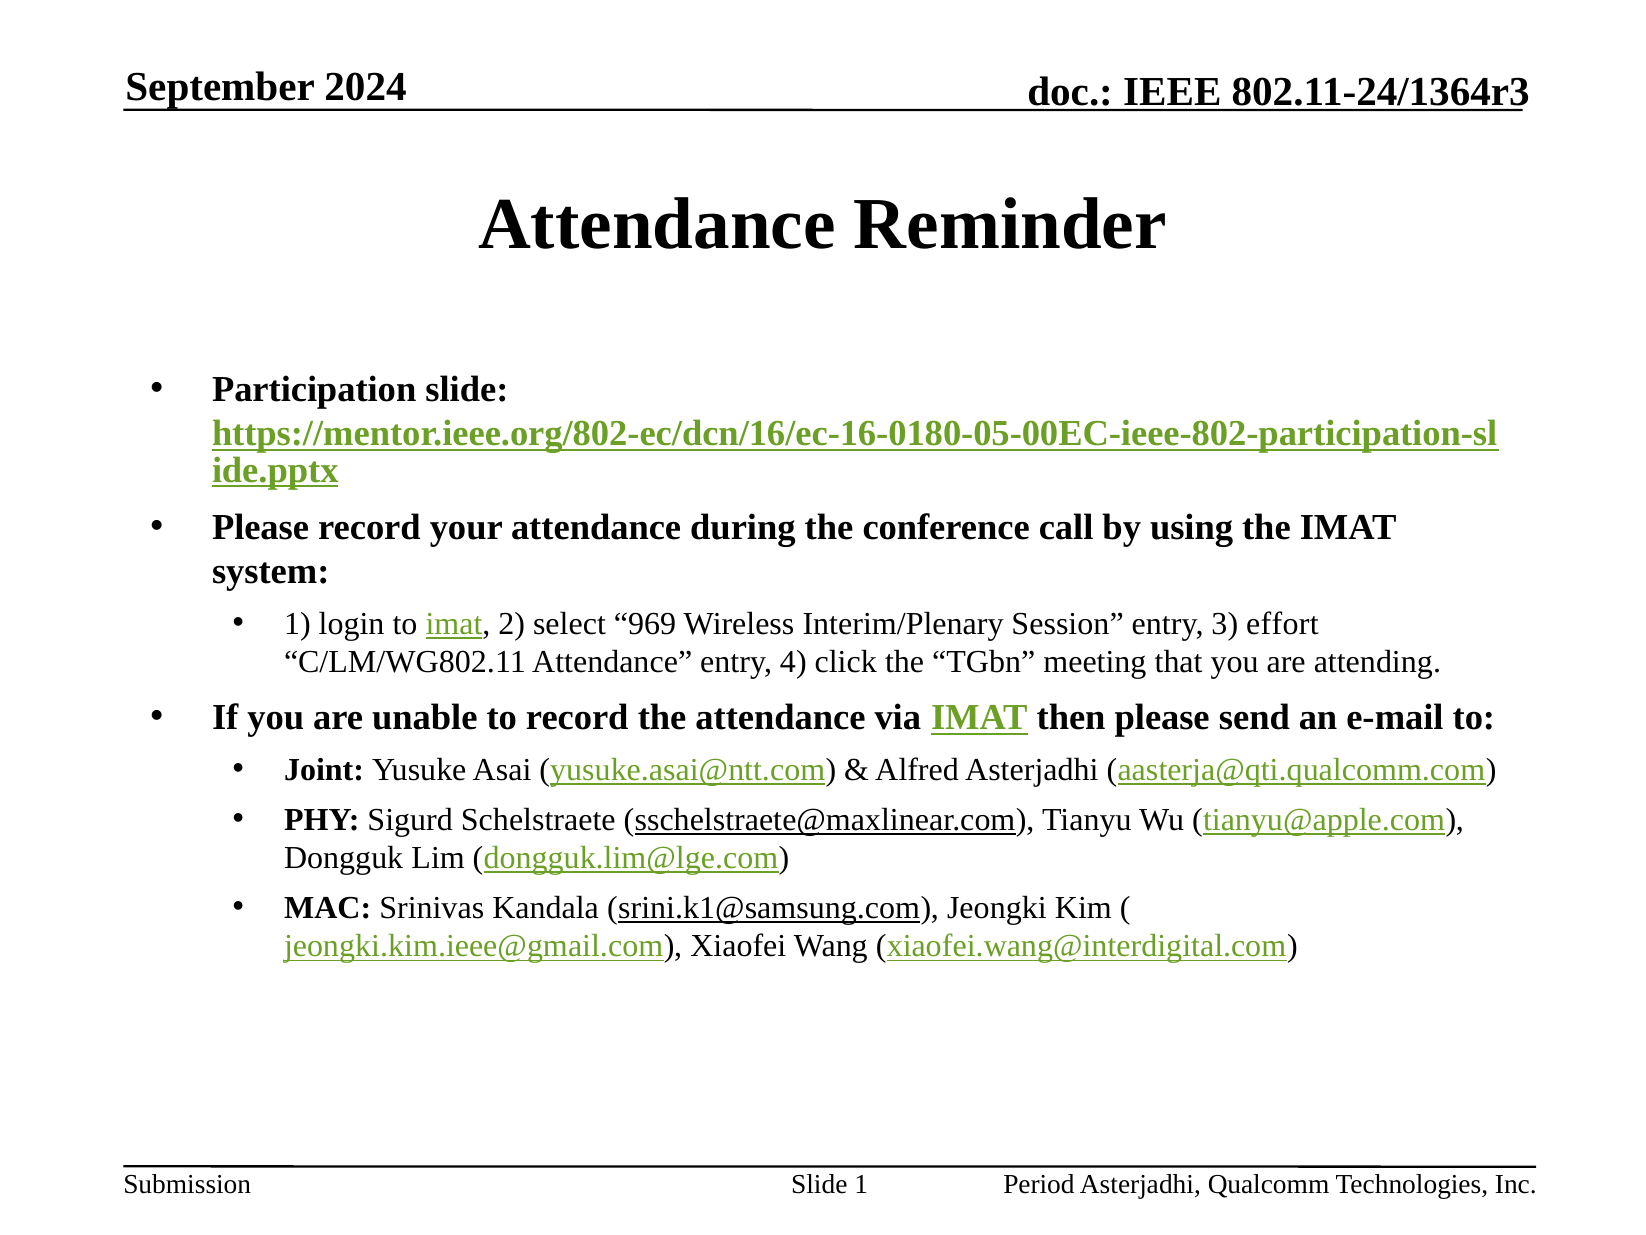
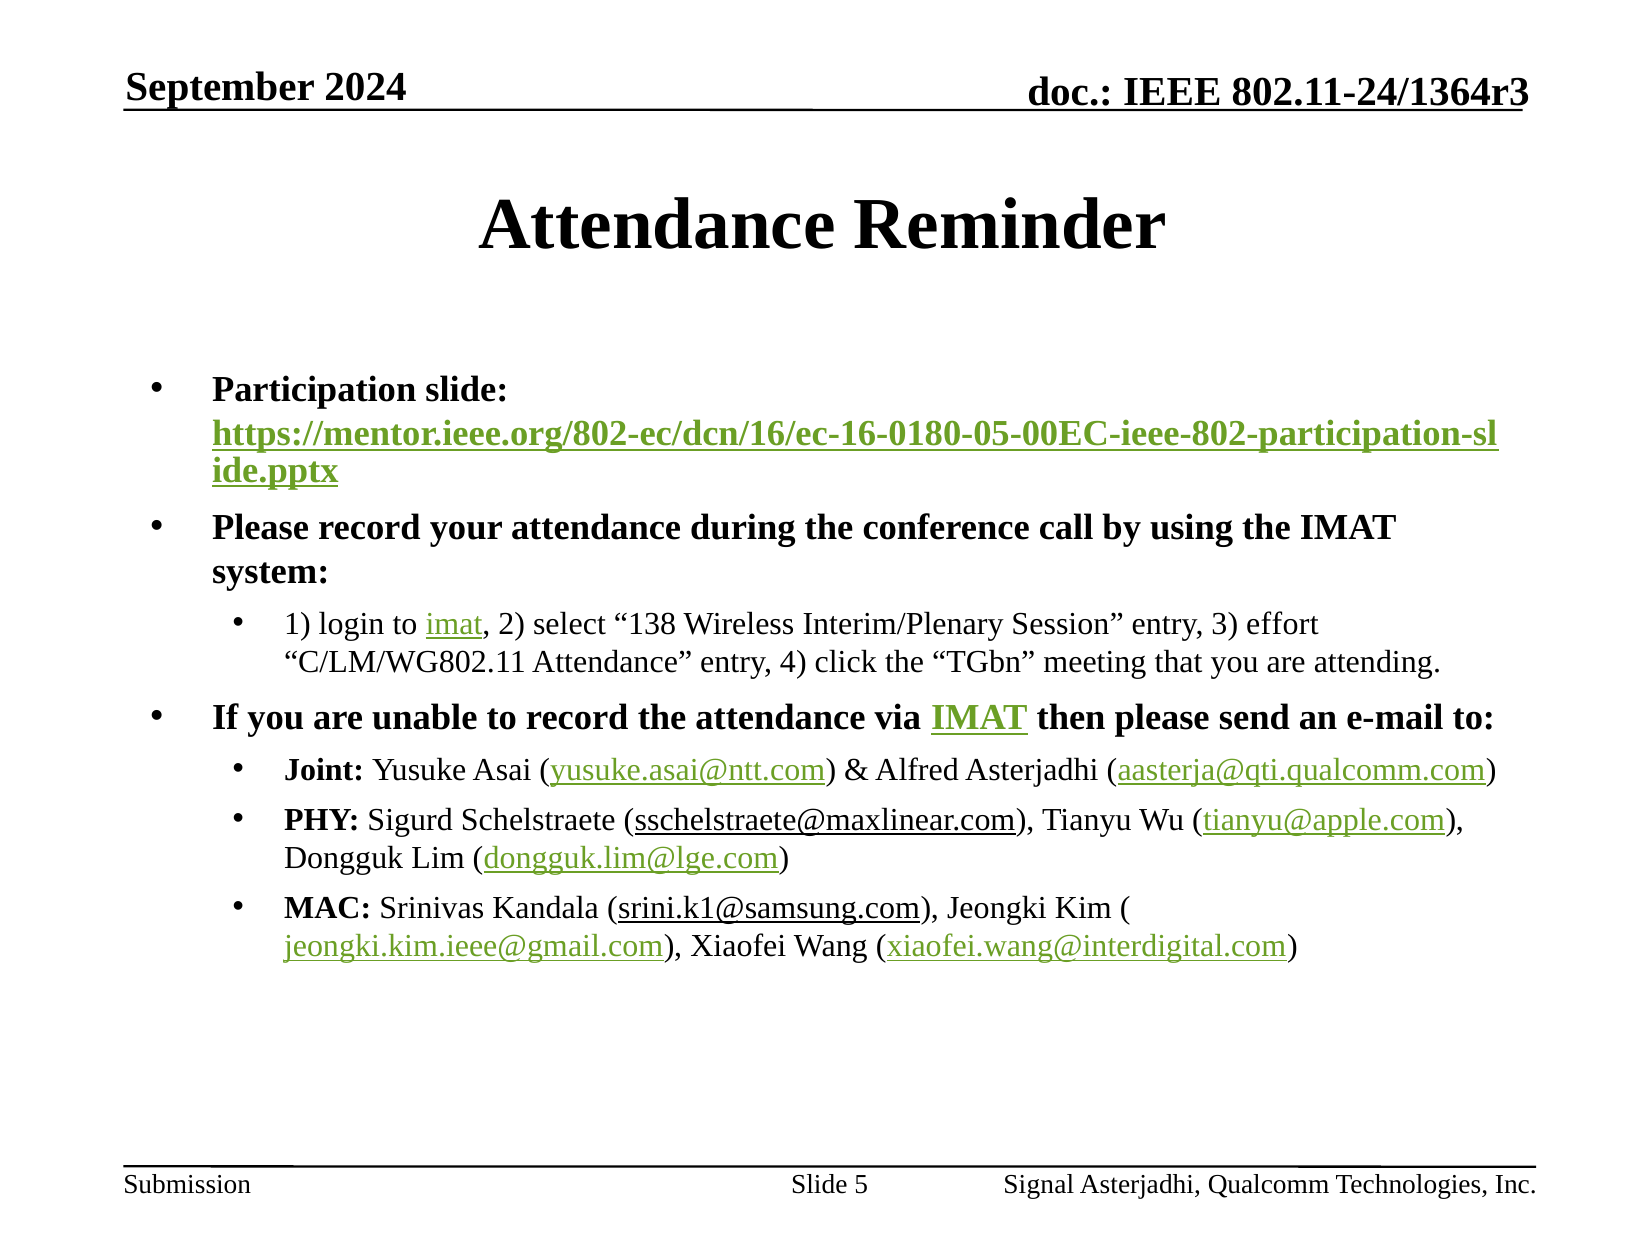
969: 969 -> 138
Slide 1: 1 -> 5
Period: Period -> Signal
